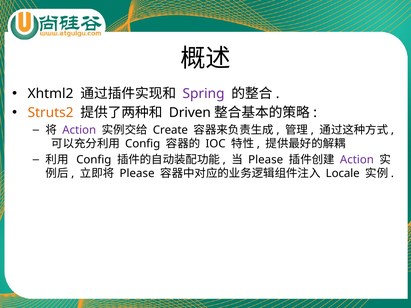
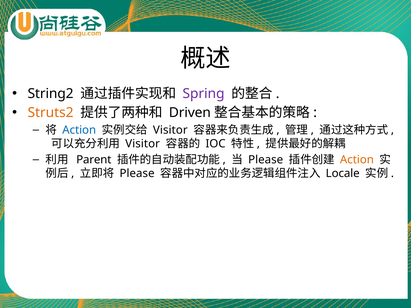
Xhtml2: Xhtml2 -> String2
Action at (79, 130) colour: purple -> blue
Create at (170, 130): Create -> Visitor
Config at (143, 144): Config -> Visitor
Config at (94, 160): Config -> Parent
Action at (357, 160) colour: purple -> orange
